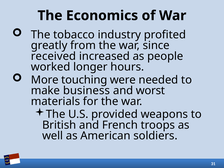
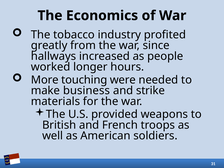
received: received -> hallways
worst: worst -> strike
